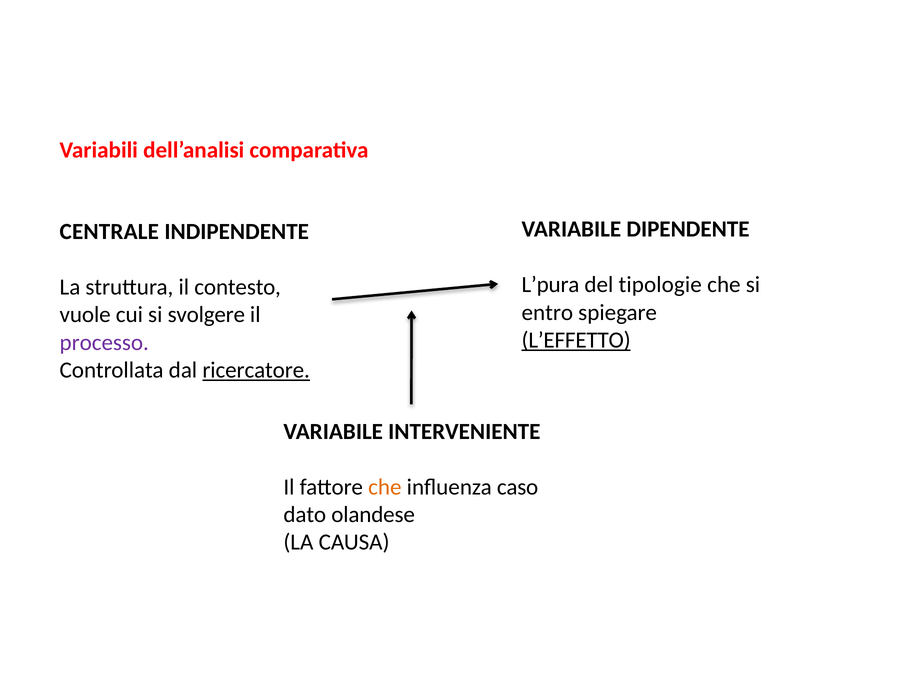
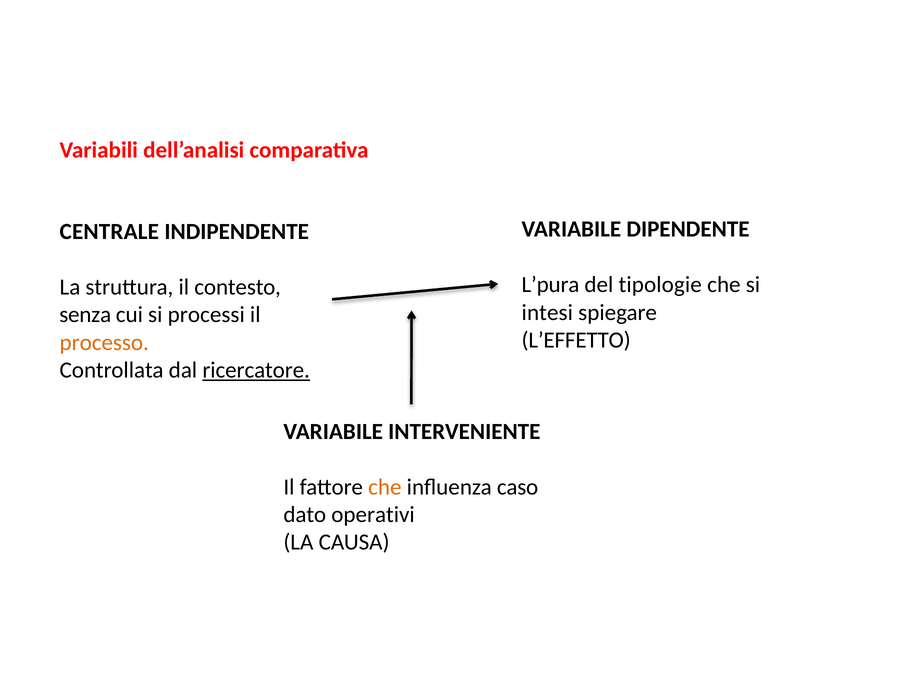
entro: entro -> intesi
vuole: vuole -> senza
svolgere: svolgere -> processi
L’EFFETTO underline: present -> none
processo colour: purple -> orange
olandese: olandese -> operativi
